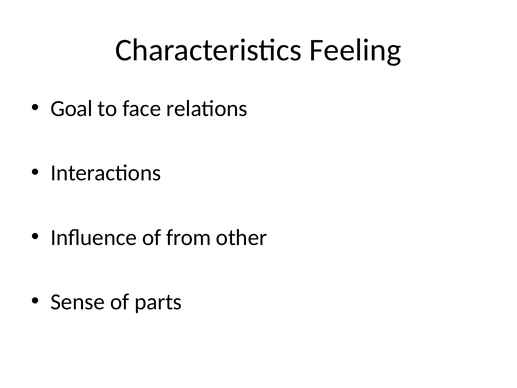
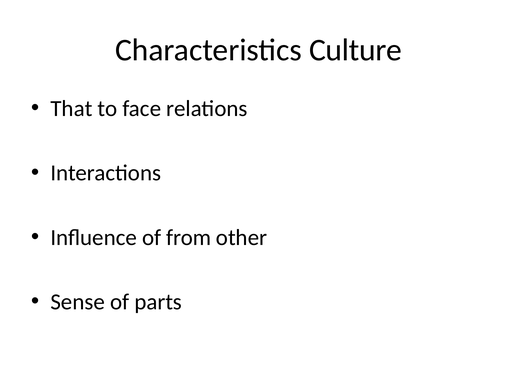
Feeling: Feeling -> Culture
Goal: Goal -> That
